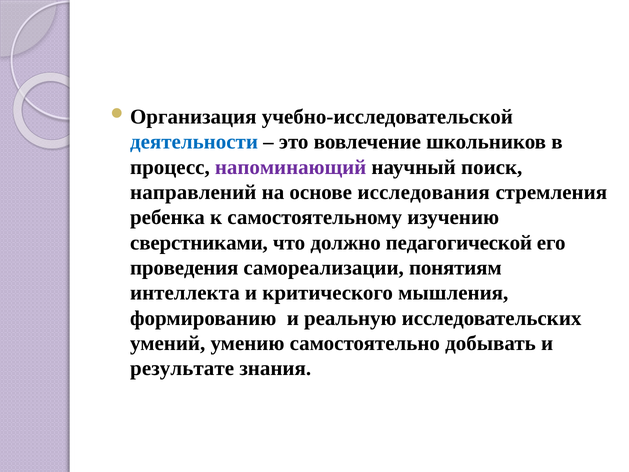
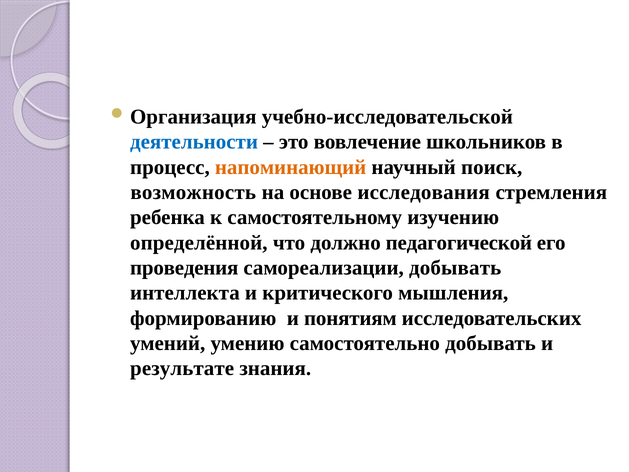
напоминающий colour: purple -> orange
направлений: направлений -> возможность
сверстниками: сверстниками -> определённой
самореализации понятиям: понятиям -> добывать
реальную: реальную -> понятиям
